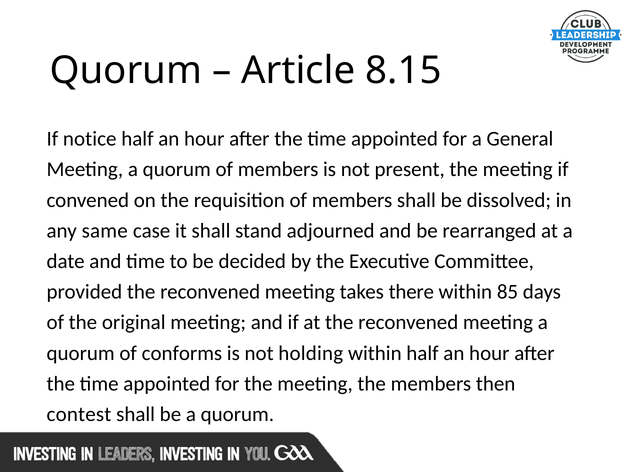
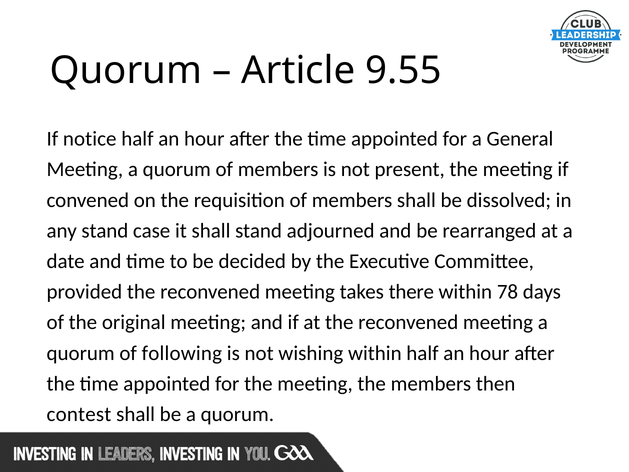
8.15: 8.15 -> 9.55
any same: same -> stand
85: 85 -> 78
conforms: conforms -> following
holding: holding -> wishing
